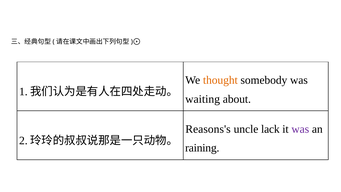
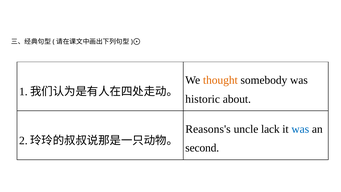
waiting: waiting -> historic
was at (300, 129) colour: purple -> blue
raining: raining -> second
